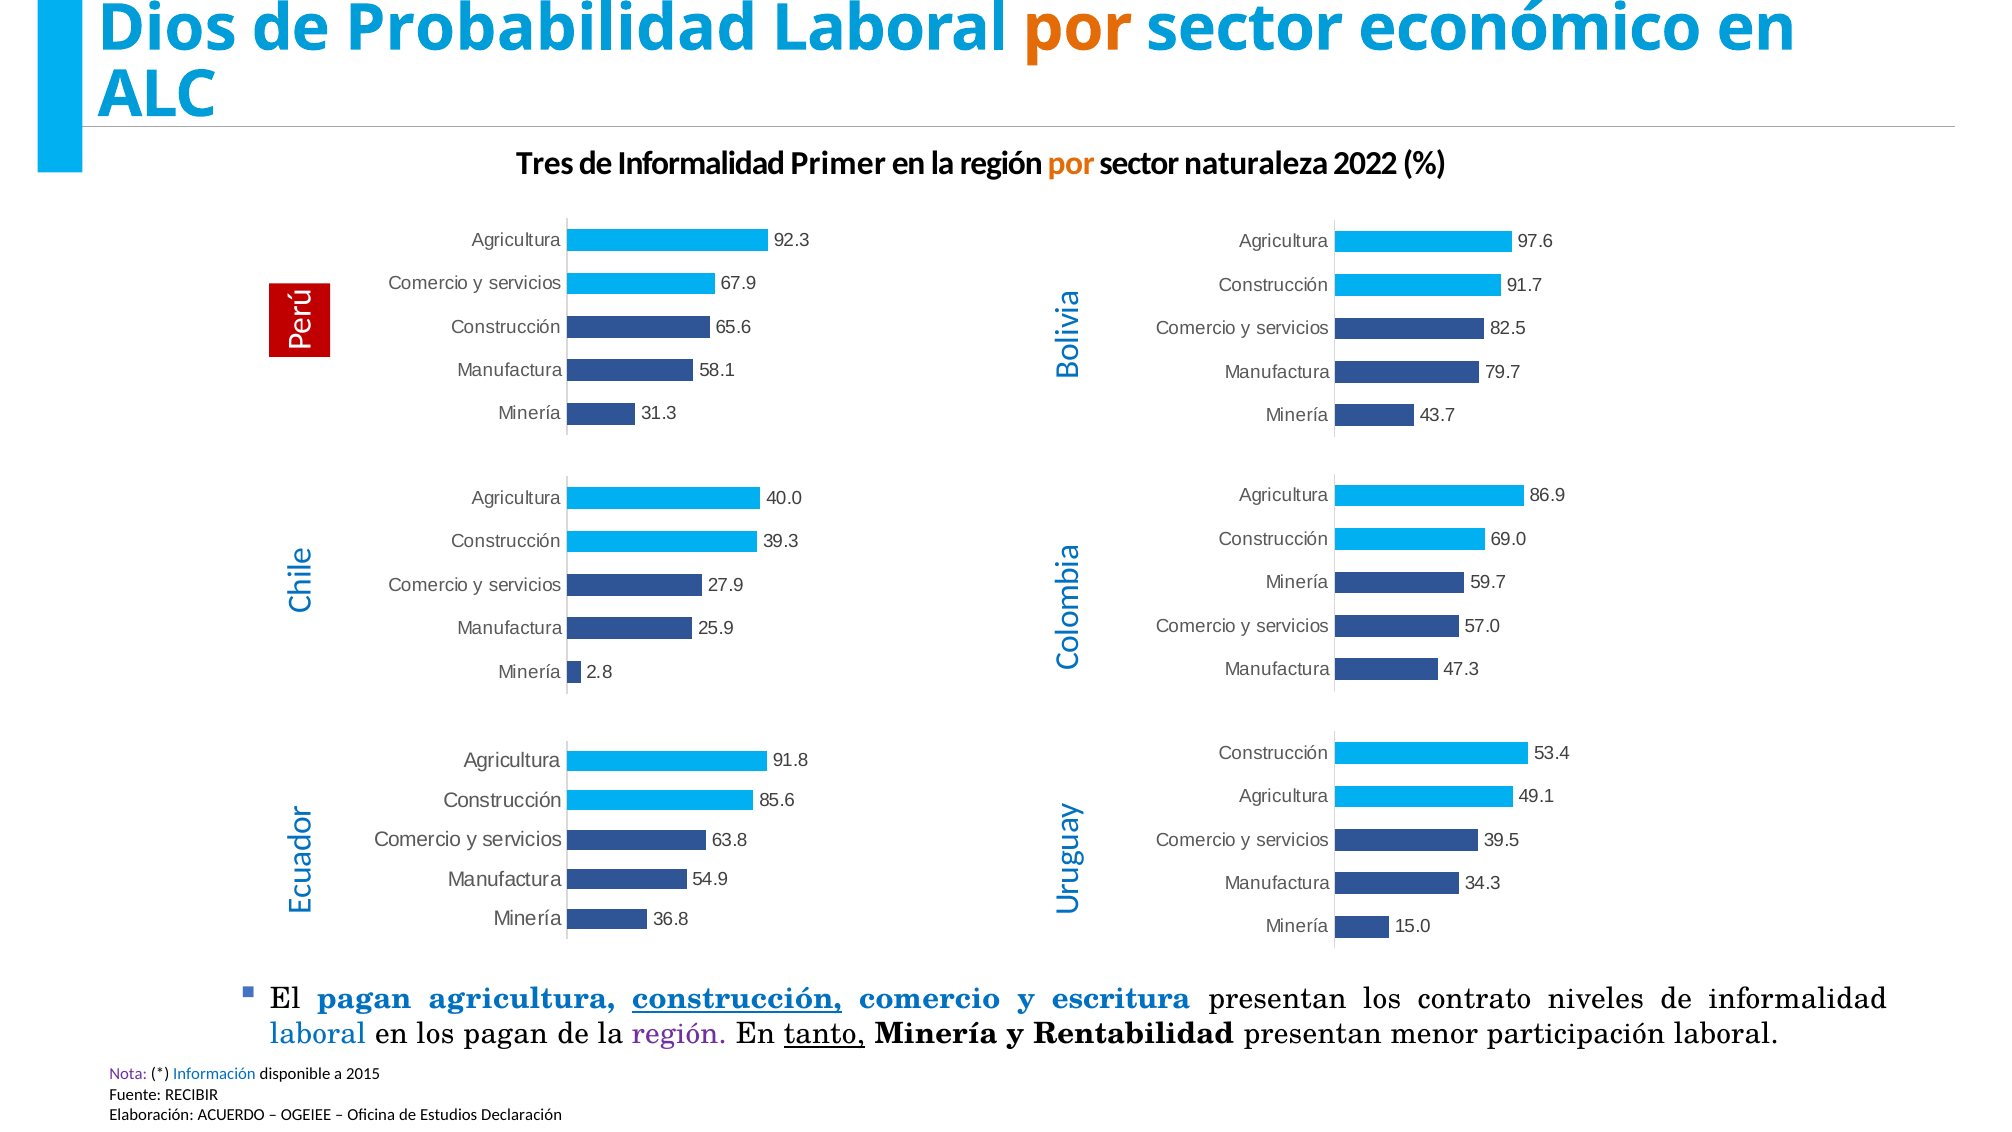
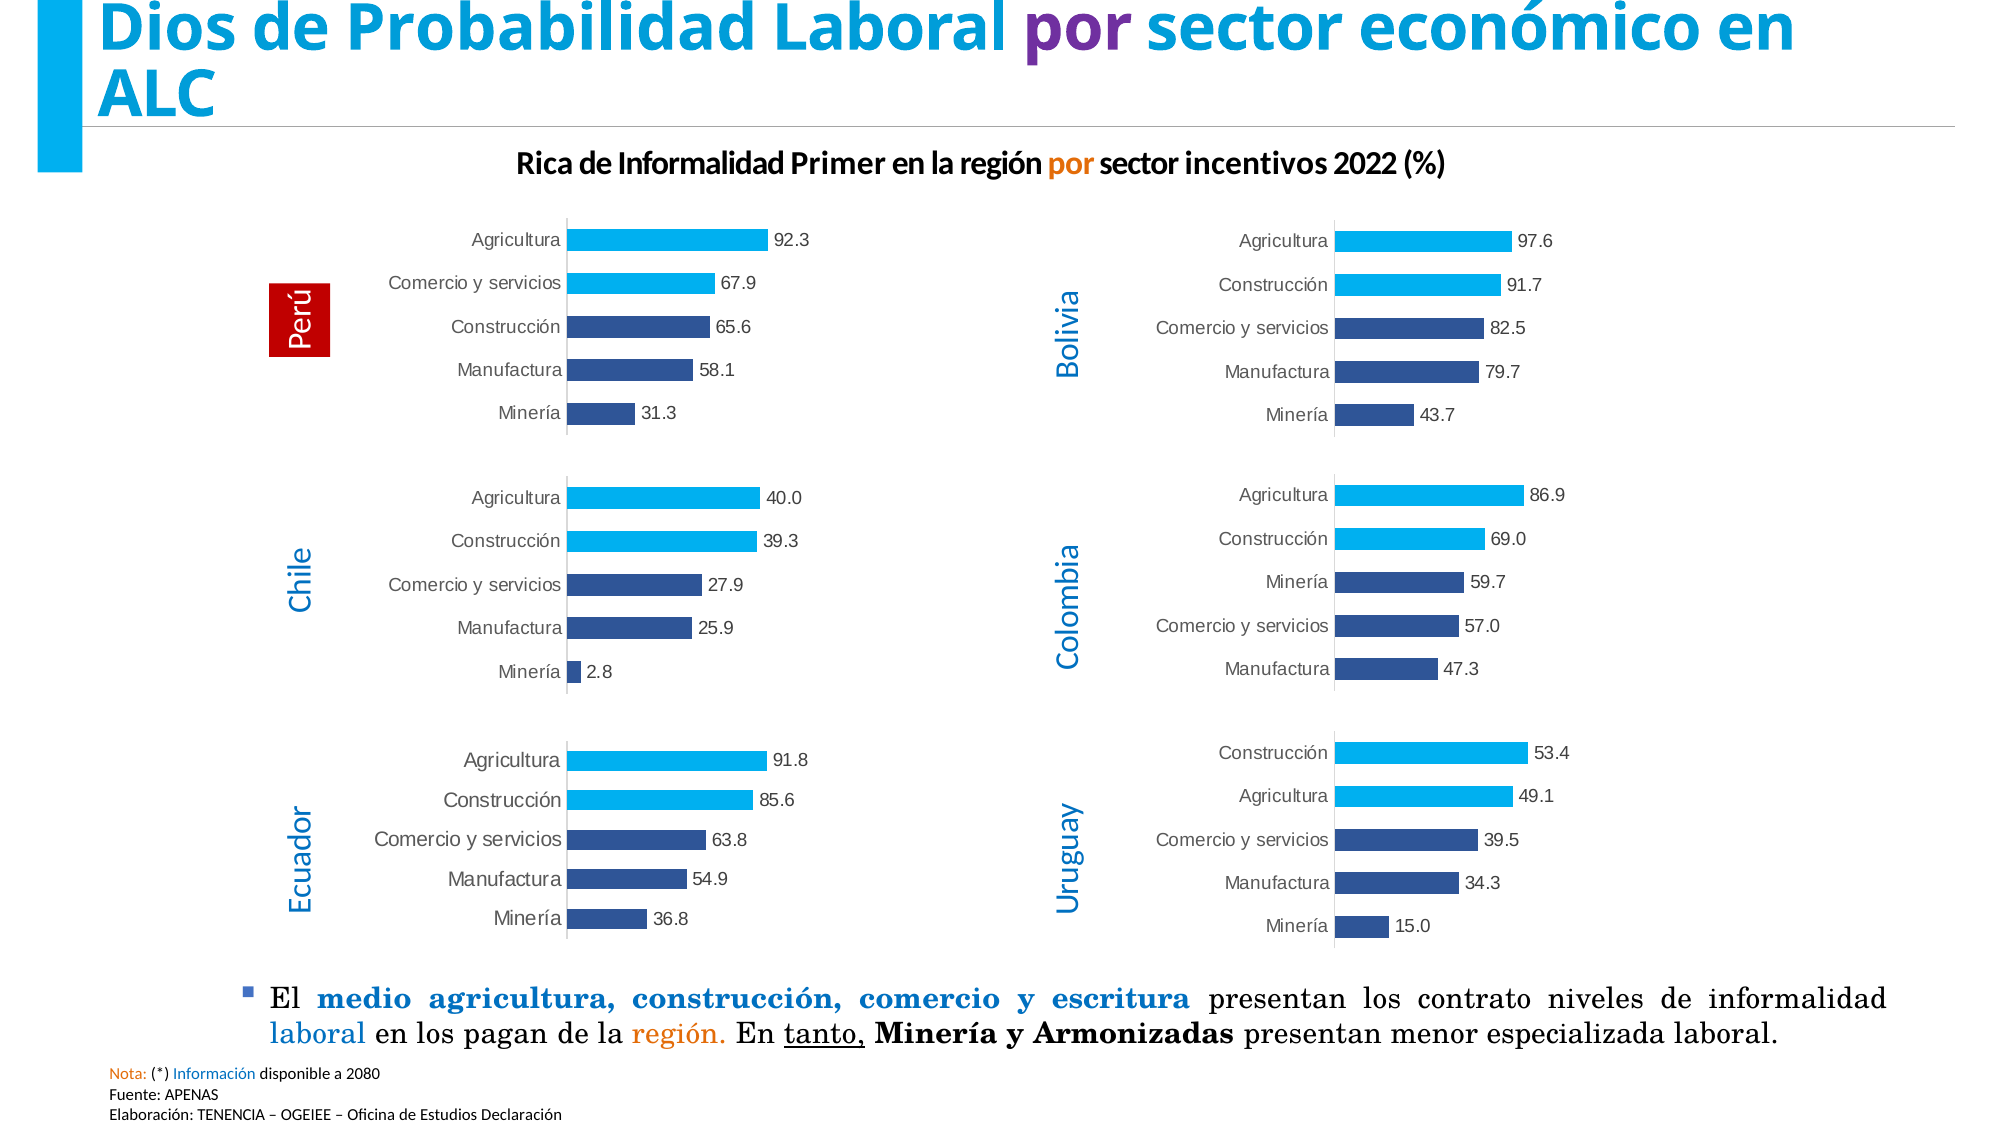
por at (1077, 28) colour: orange -> purple
Tres: Tres -> Rica
naturaleza: naturaleza -> incentivos
El pagan: pagan -> medio
construcción at (737, 999) underline: present -> none
región at (679, 1034) colour: purple -> orange
Rentabilidad: Rentabilidad -> Armonizadas
participación: participación -> especializada
Nota colour: purple -> orange
2015: 2015 -> 2080
RECIBIR: RECIBIR -> APENAS
ACUERDO: ACUERDO -> TENENCIA
